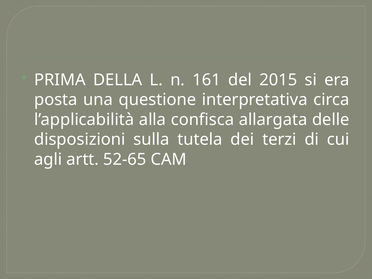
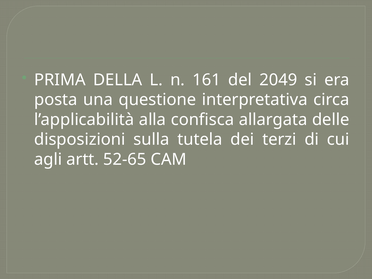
2015: 2015 -> 2049
